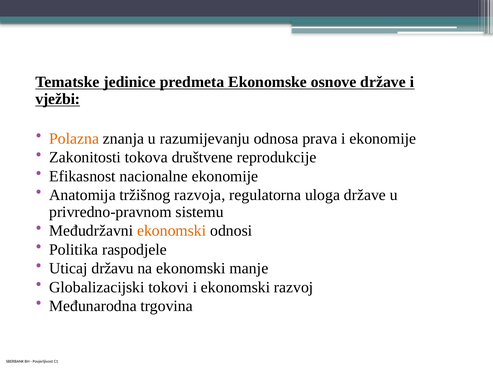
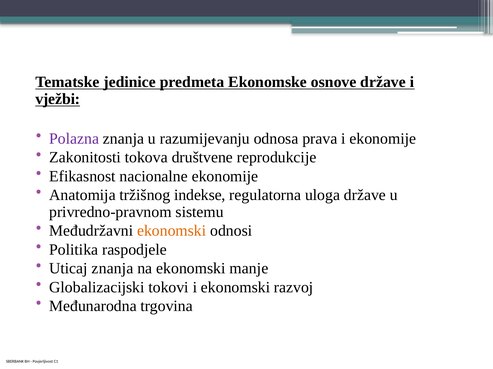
Polazna colour: orange -> purple
razvoja: razvoja -> indekse
Uticaj državu: državu -> znanja
